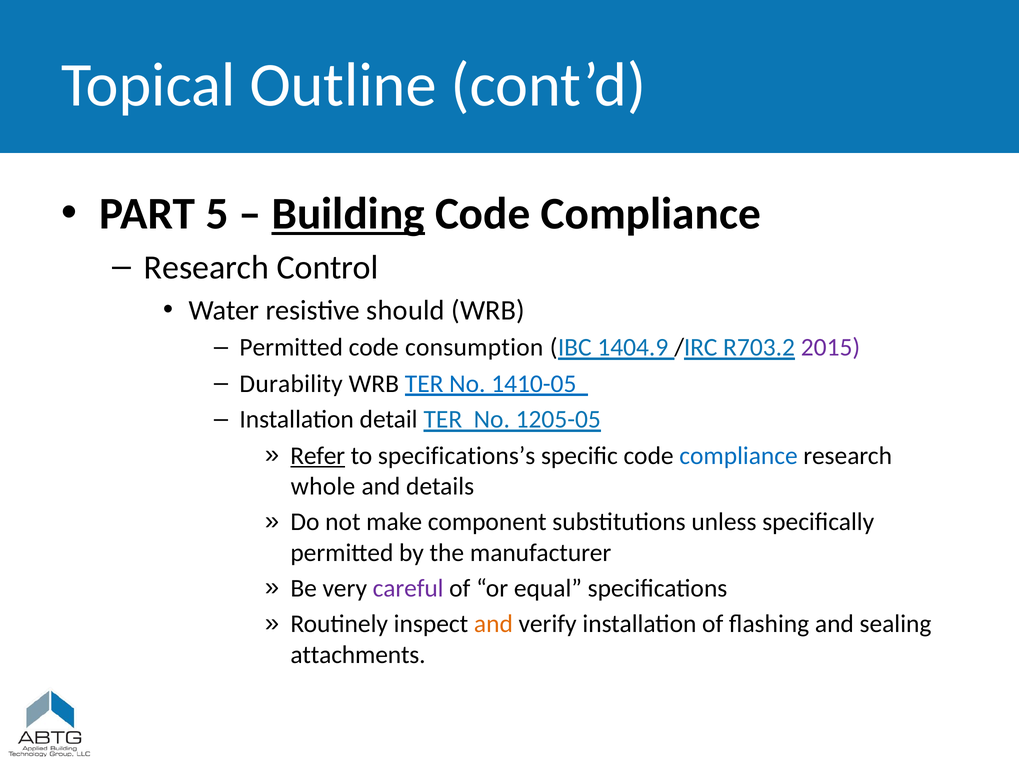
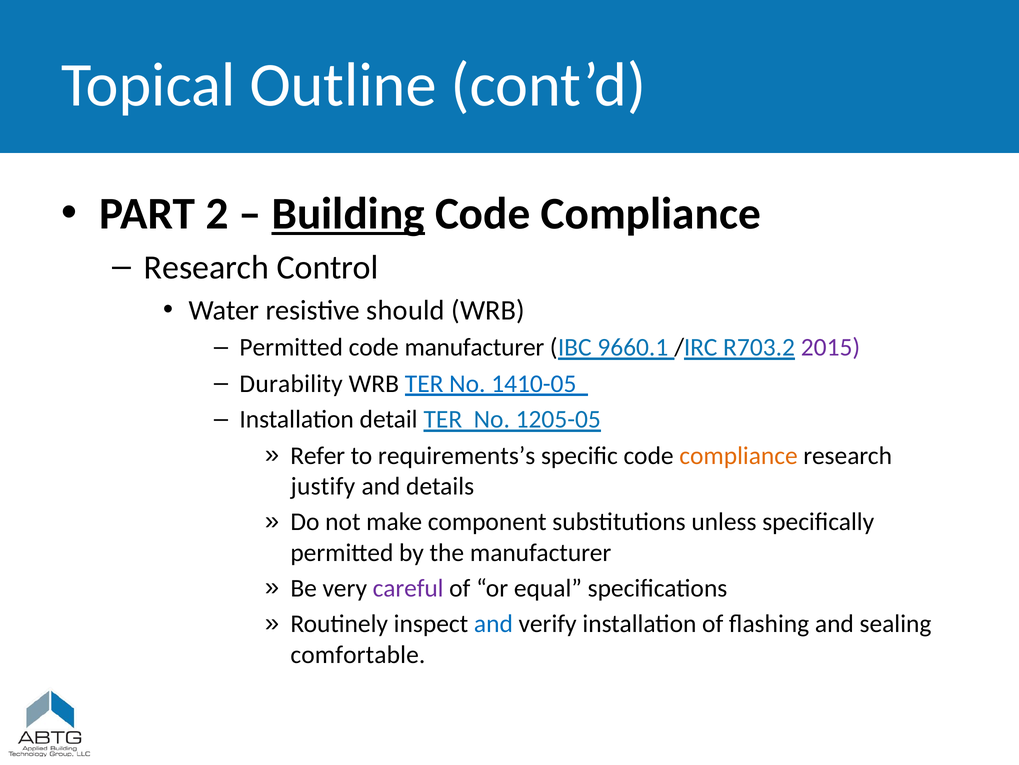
5: 5 -> 2
code consumption: consumption -> manufacturer
1404.9: 1404.9 -> 9660.1
Refer underline: present -> none
specifications’s: specifications’s -> requirements’s
compliance at (739, 455) colour: blue -> orange
whole: whole -> justify
and at (493, 623) colour: orange -> blue
attachments: attachments -> comfortable
